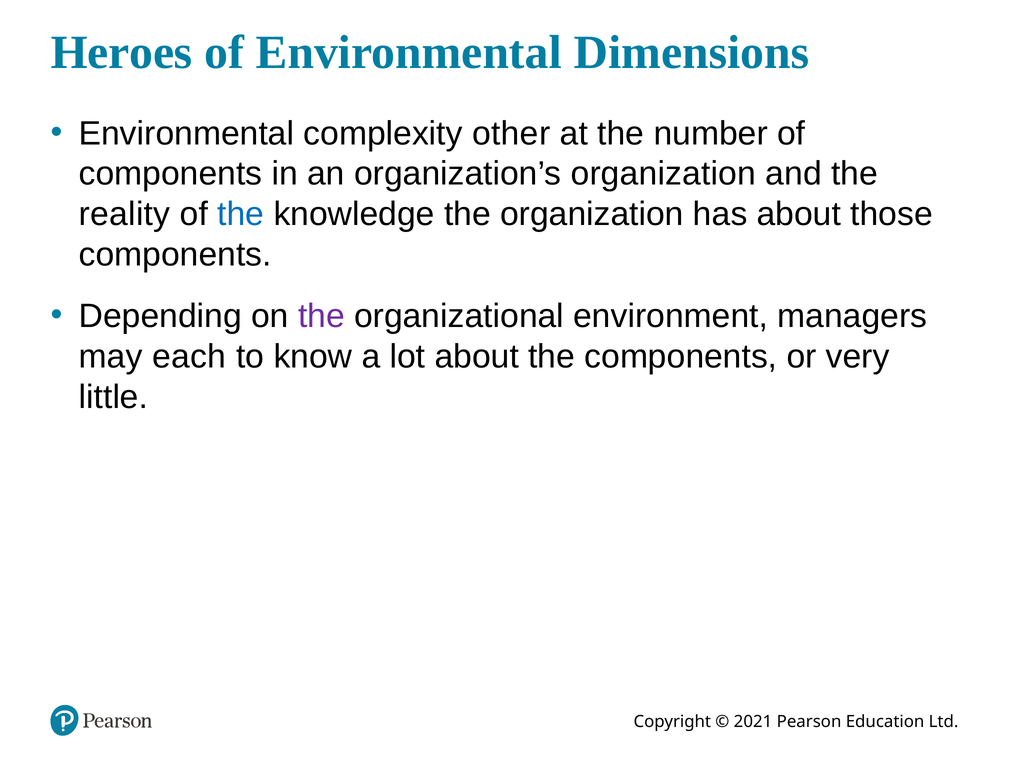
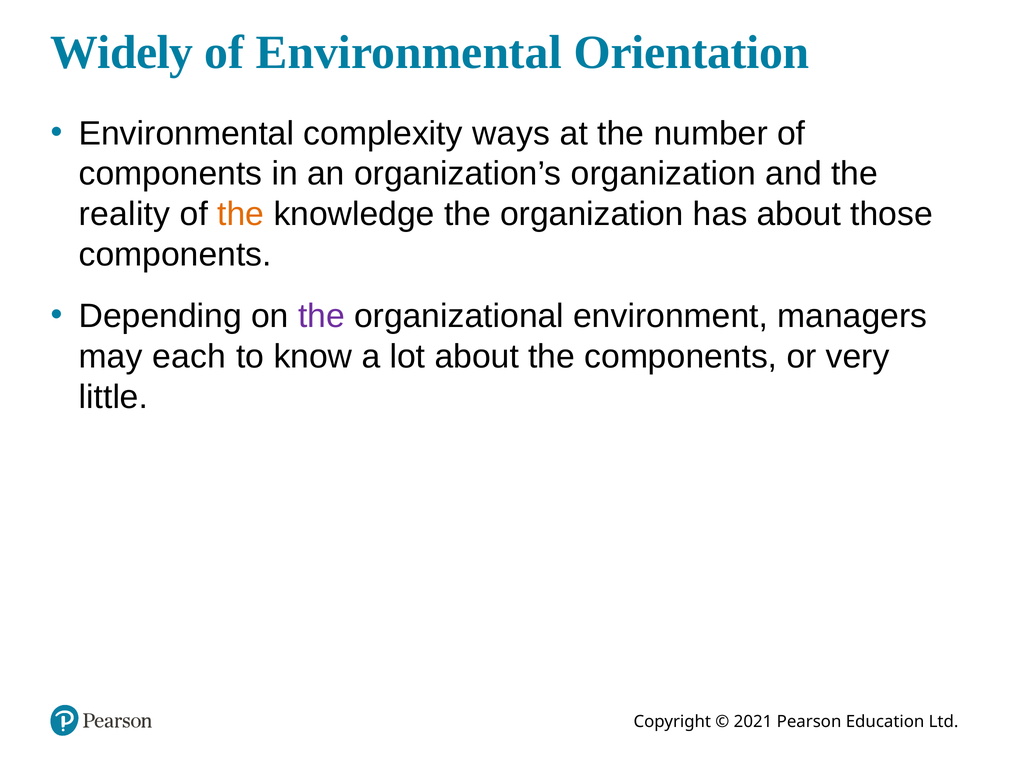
Heroes: Heroes -> Widely
Dimensions: Dimensions -> Orientation
other: other -> ways
the at (241, 214) colour: blue -> orange
